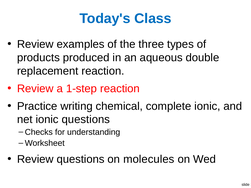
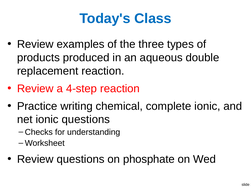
1-step: 1-step -> 4-step
molecules: molecules -> phosphate
